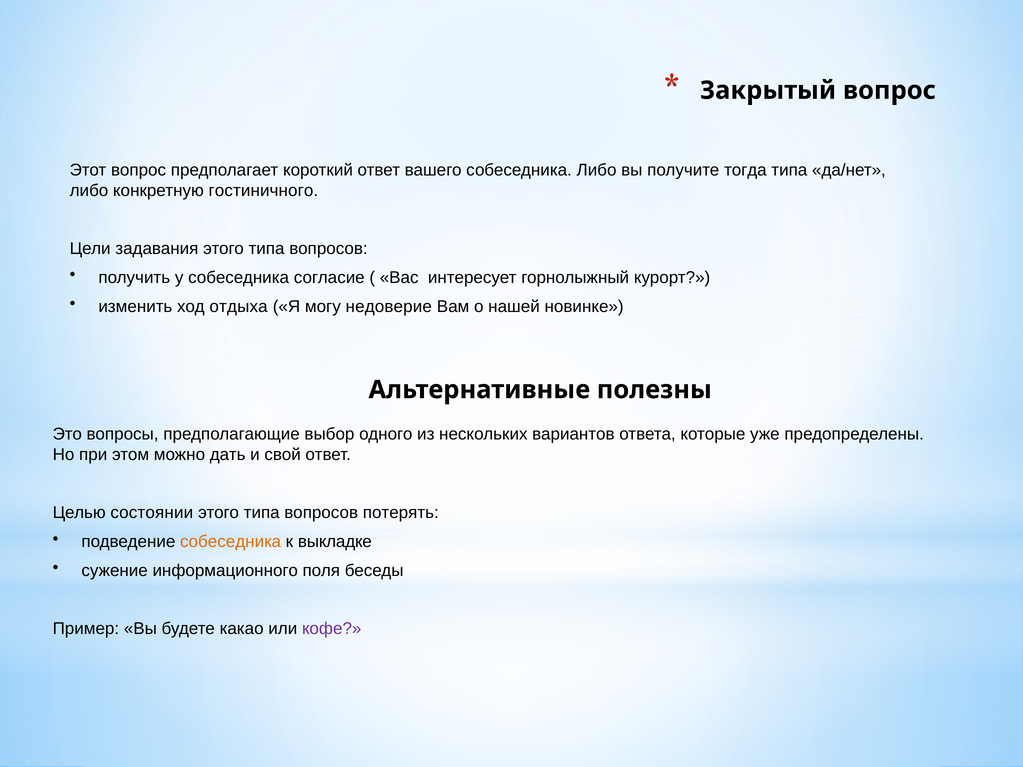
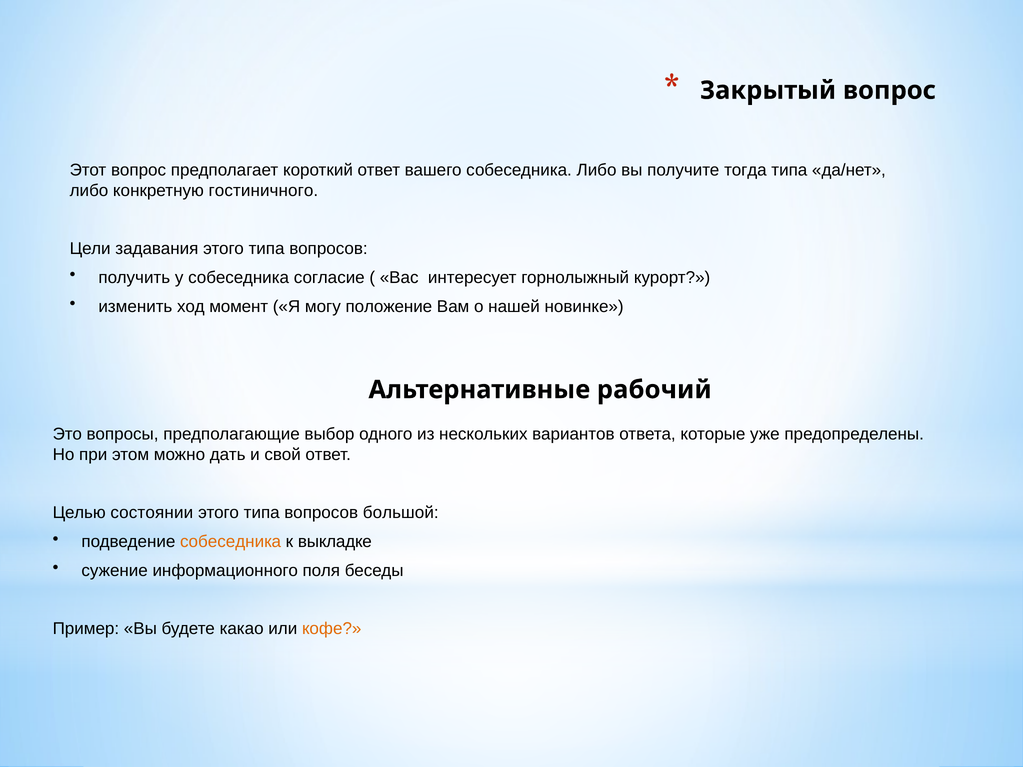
отдыха: отдыха -> момент
недоверие: недоверие -> положение
полезны: полезны -> рабочий
потерять: потерять -> большой
кофе colour: purple -> orange
